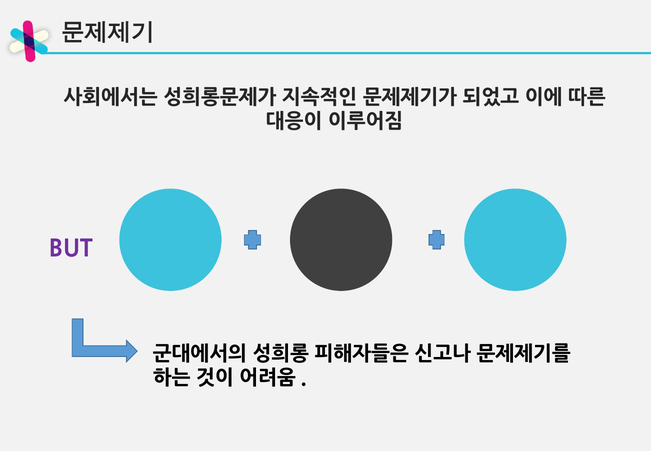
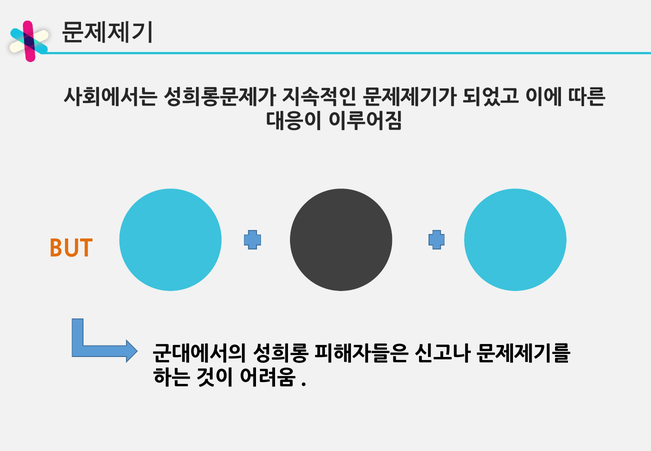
BUT colour: purple -> orange
